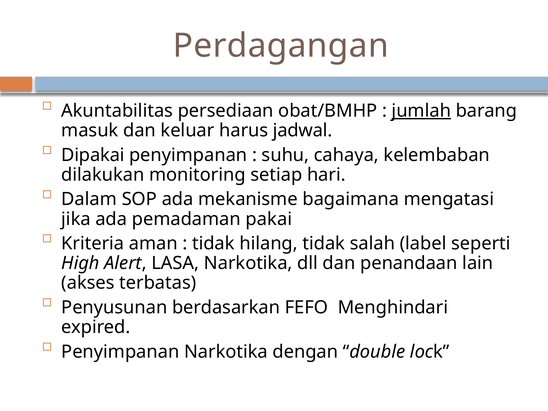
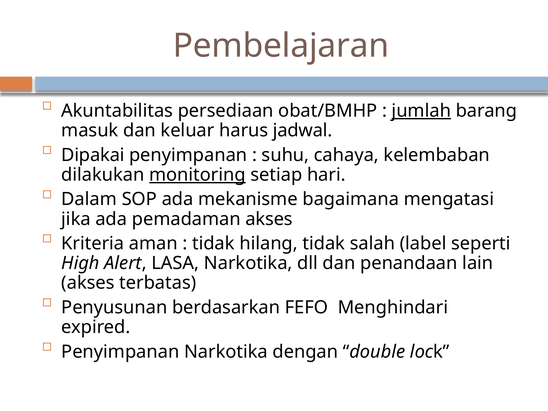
Perdagangan: Perdagangan -> Pembelajaran
monitoring underline: none -> present
pemadaman pakai: pakai -> akses
